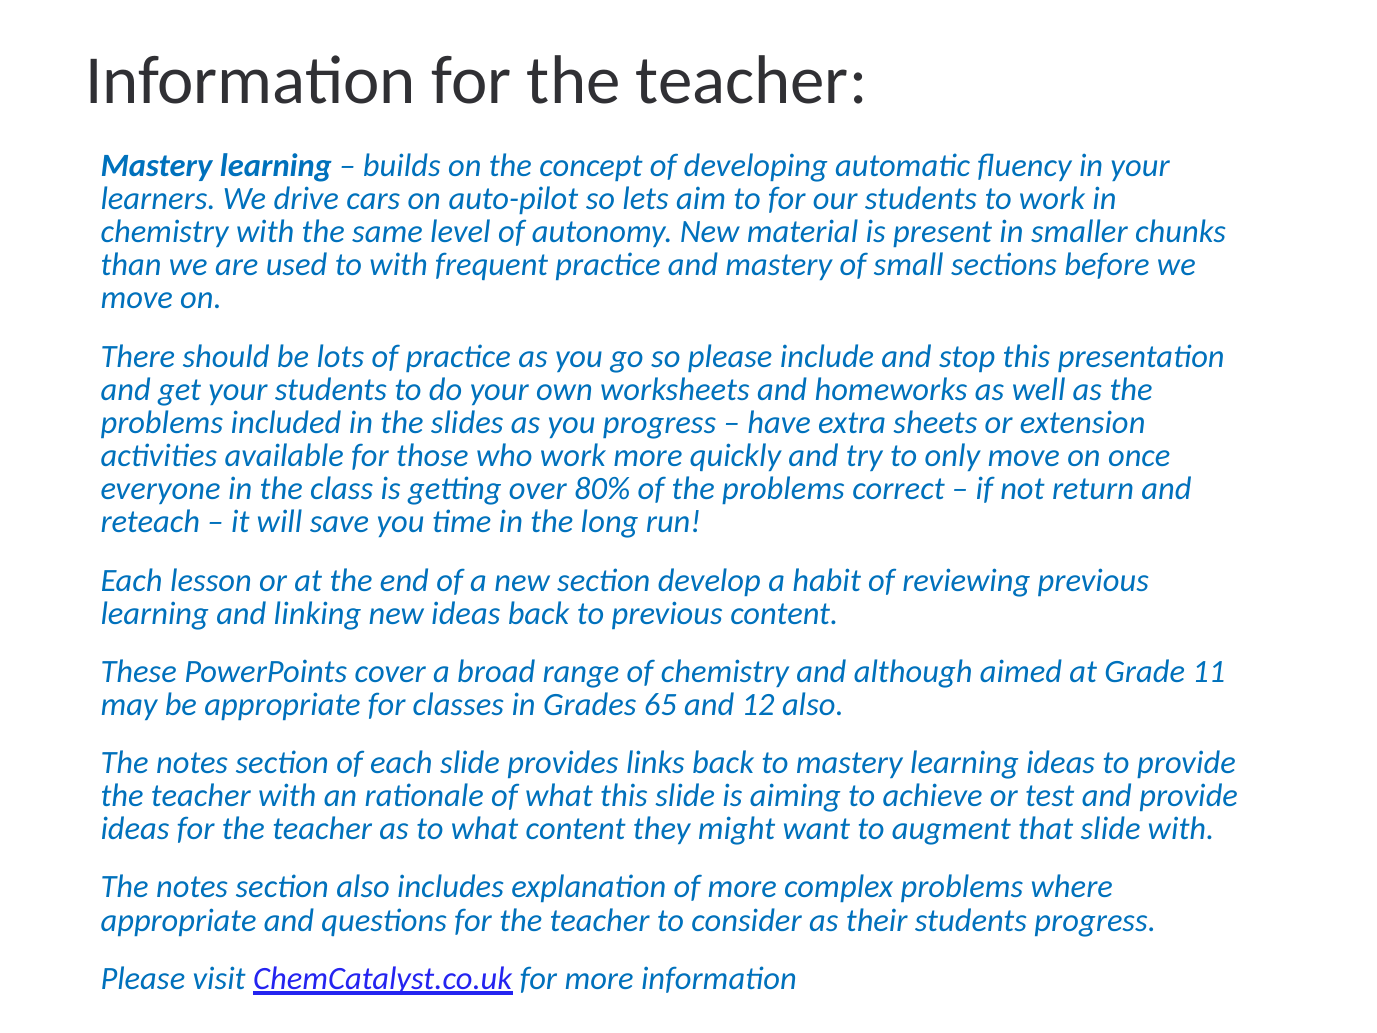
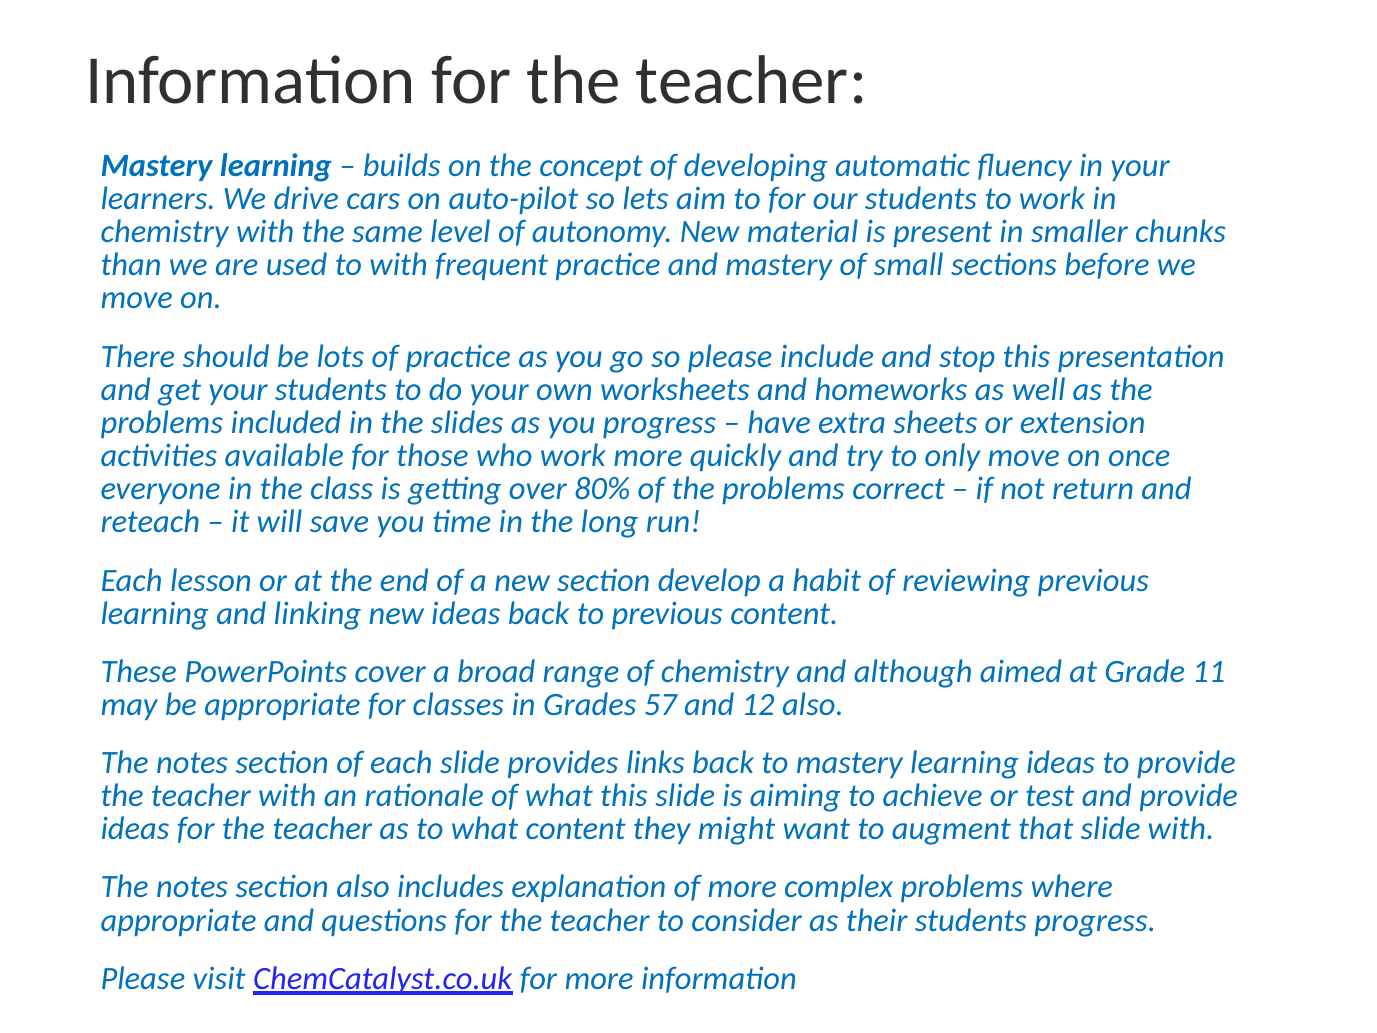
65: 65 -> 57
